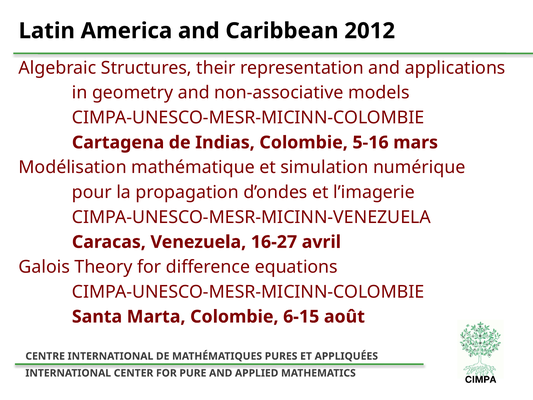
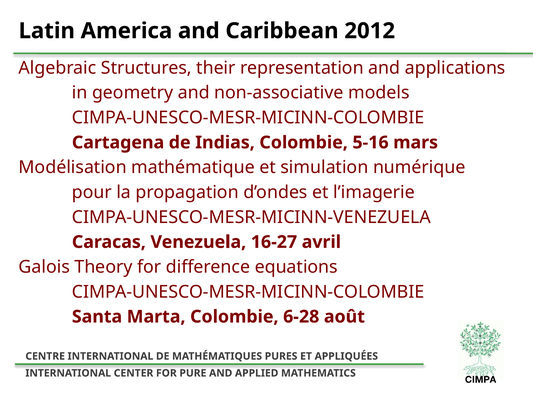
6-15: 6-15 -> 6-28
